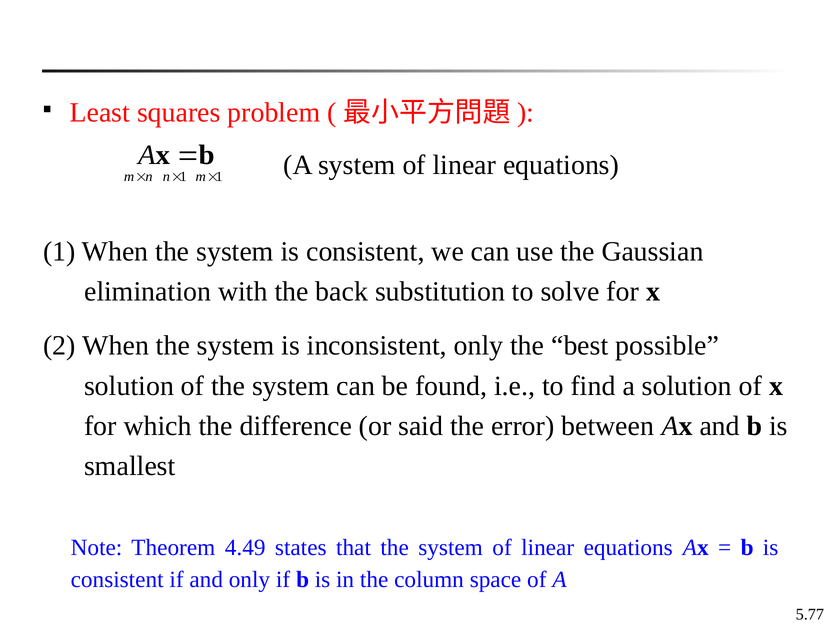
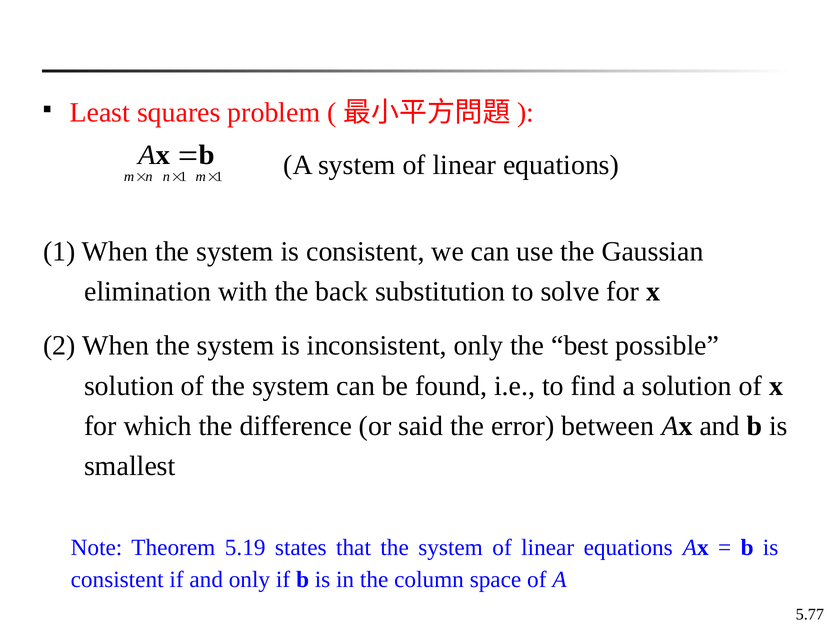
4.49: 4.49 -> 5.19
